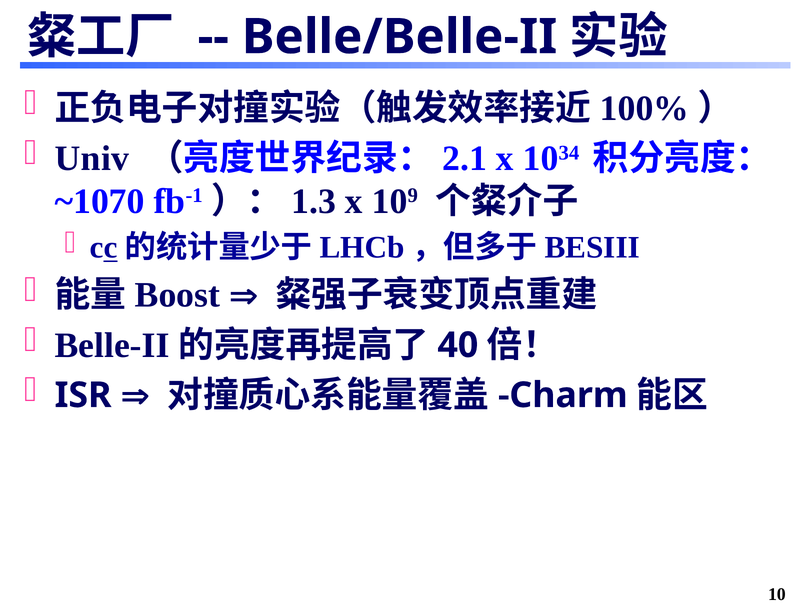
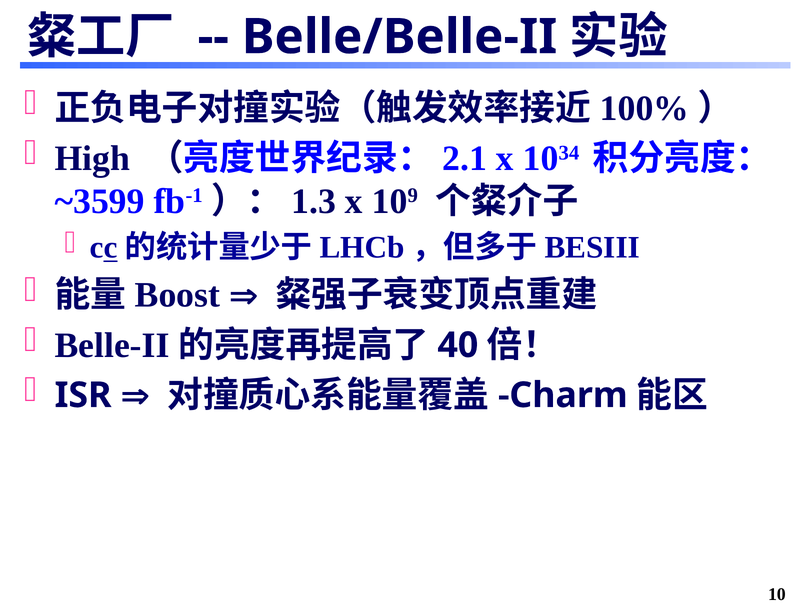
Univ: Univ -> High
~1070: ~1070 -> ~3599
